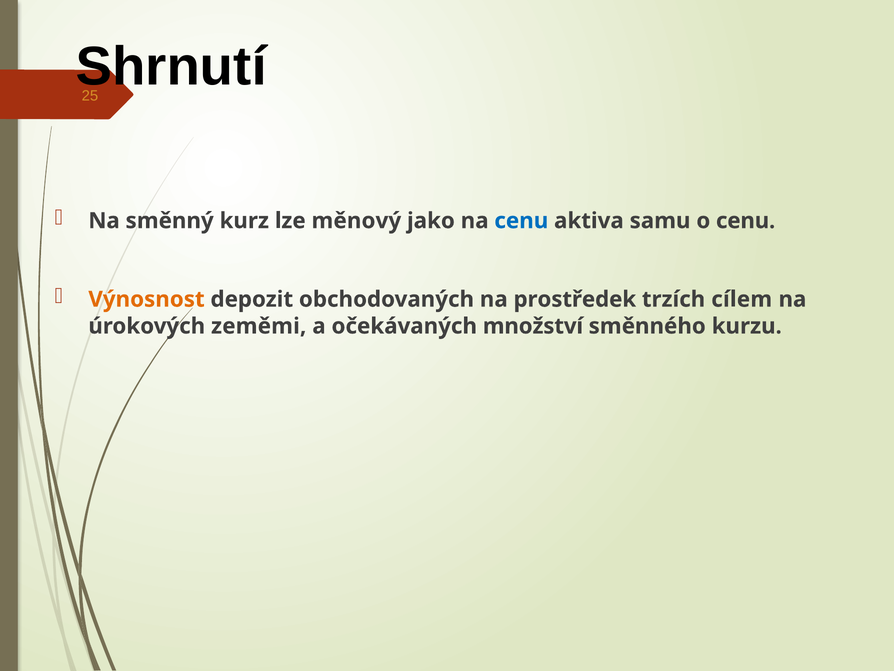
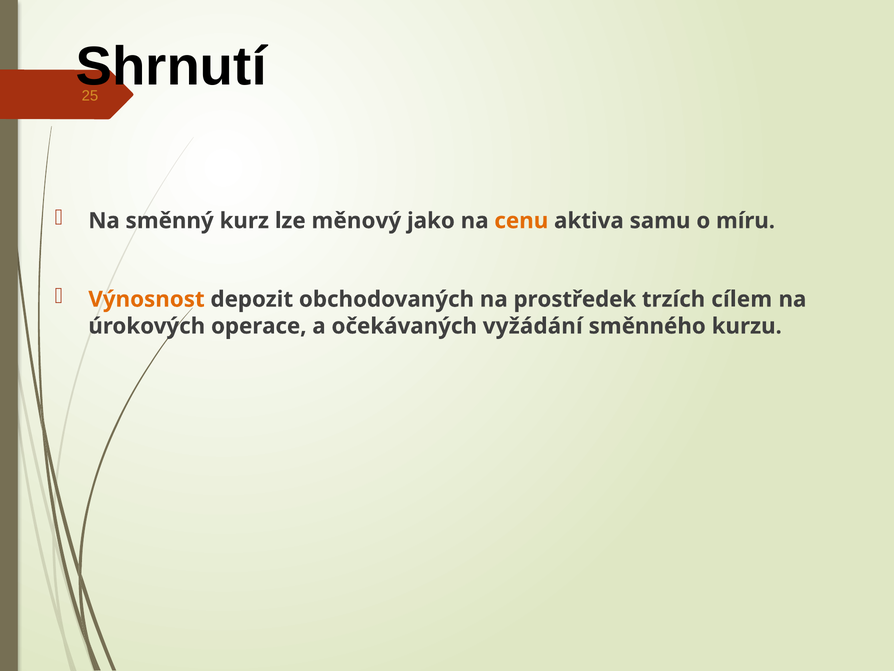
cenu at (521, 221) colour: blue -> orange
o cenu: cenu -> míru
zeměmi: zeměmi -> operace
množství: množství -> vyžádání
